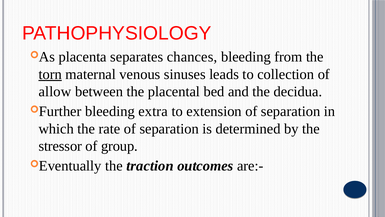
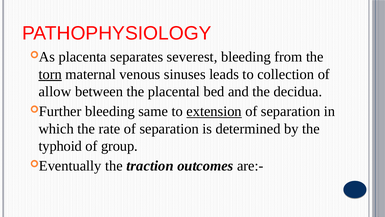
chances: chances -> severest
extra: extra -> same
extension underline: none -> present
stressor: stressor -> typhoid
